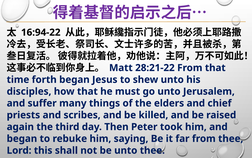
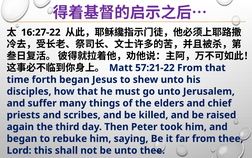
16:94-22: 16:94-22 -> 16:27-22
28:21-22: 28:21-22 -> 57:21-22
